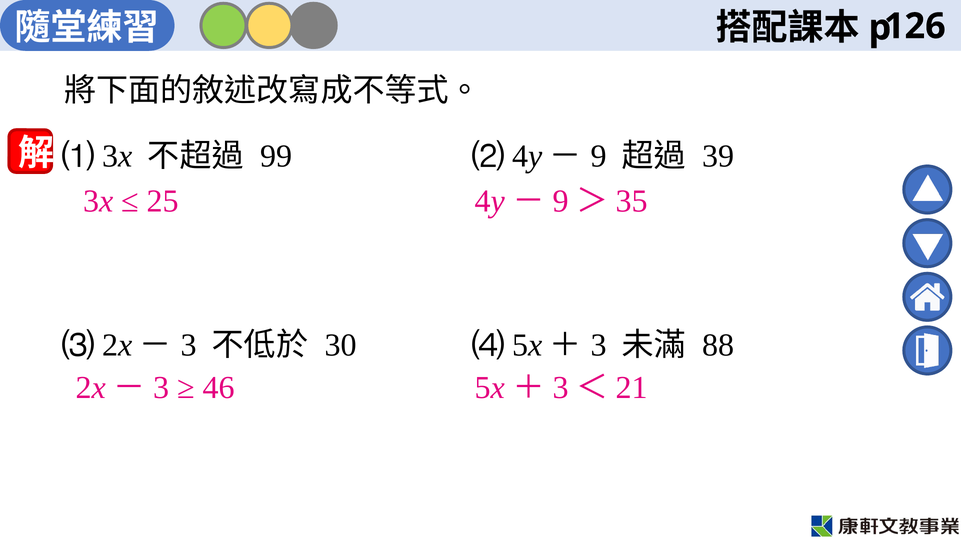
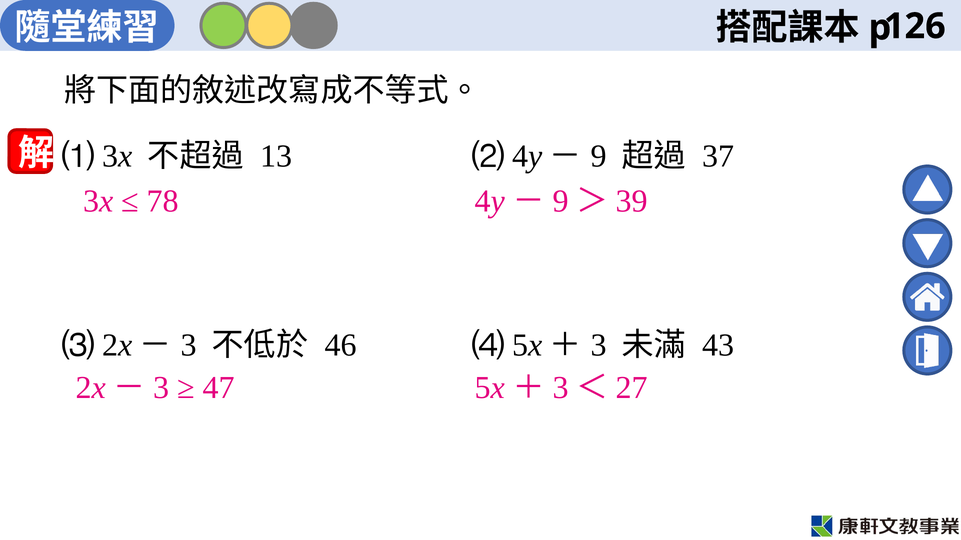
99: 99 -> 13
39: 39 -> 37
25: 25 -> 78
35: 35 -> 39
30: 30 -> 46
88: 88 -> 43
46: 46 -> 47
21: 21 -> 27
